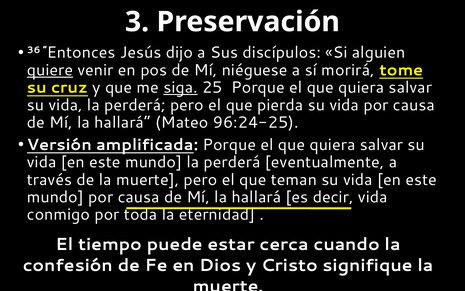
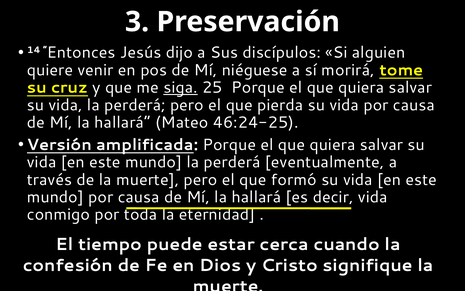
36: 36 -> 14
quiere underline: present -> none
96:24-25: 96:24-25 -> 46:24-25
teman: teman -> formó
